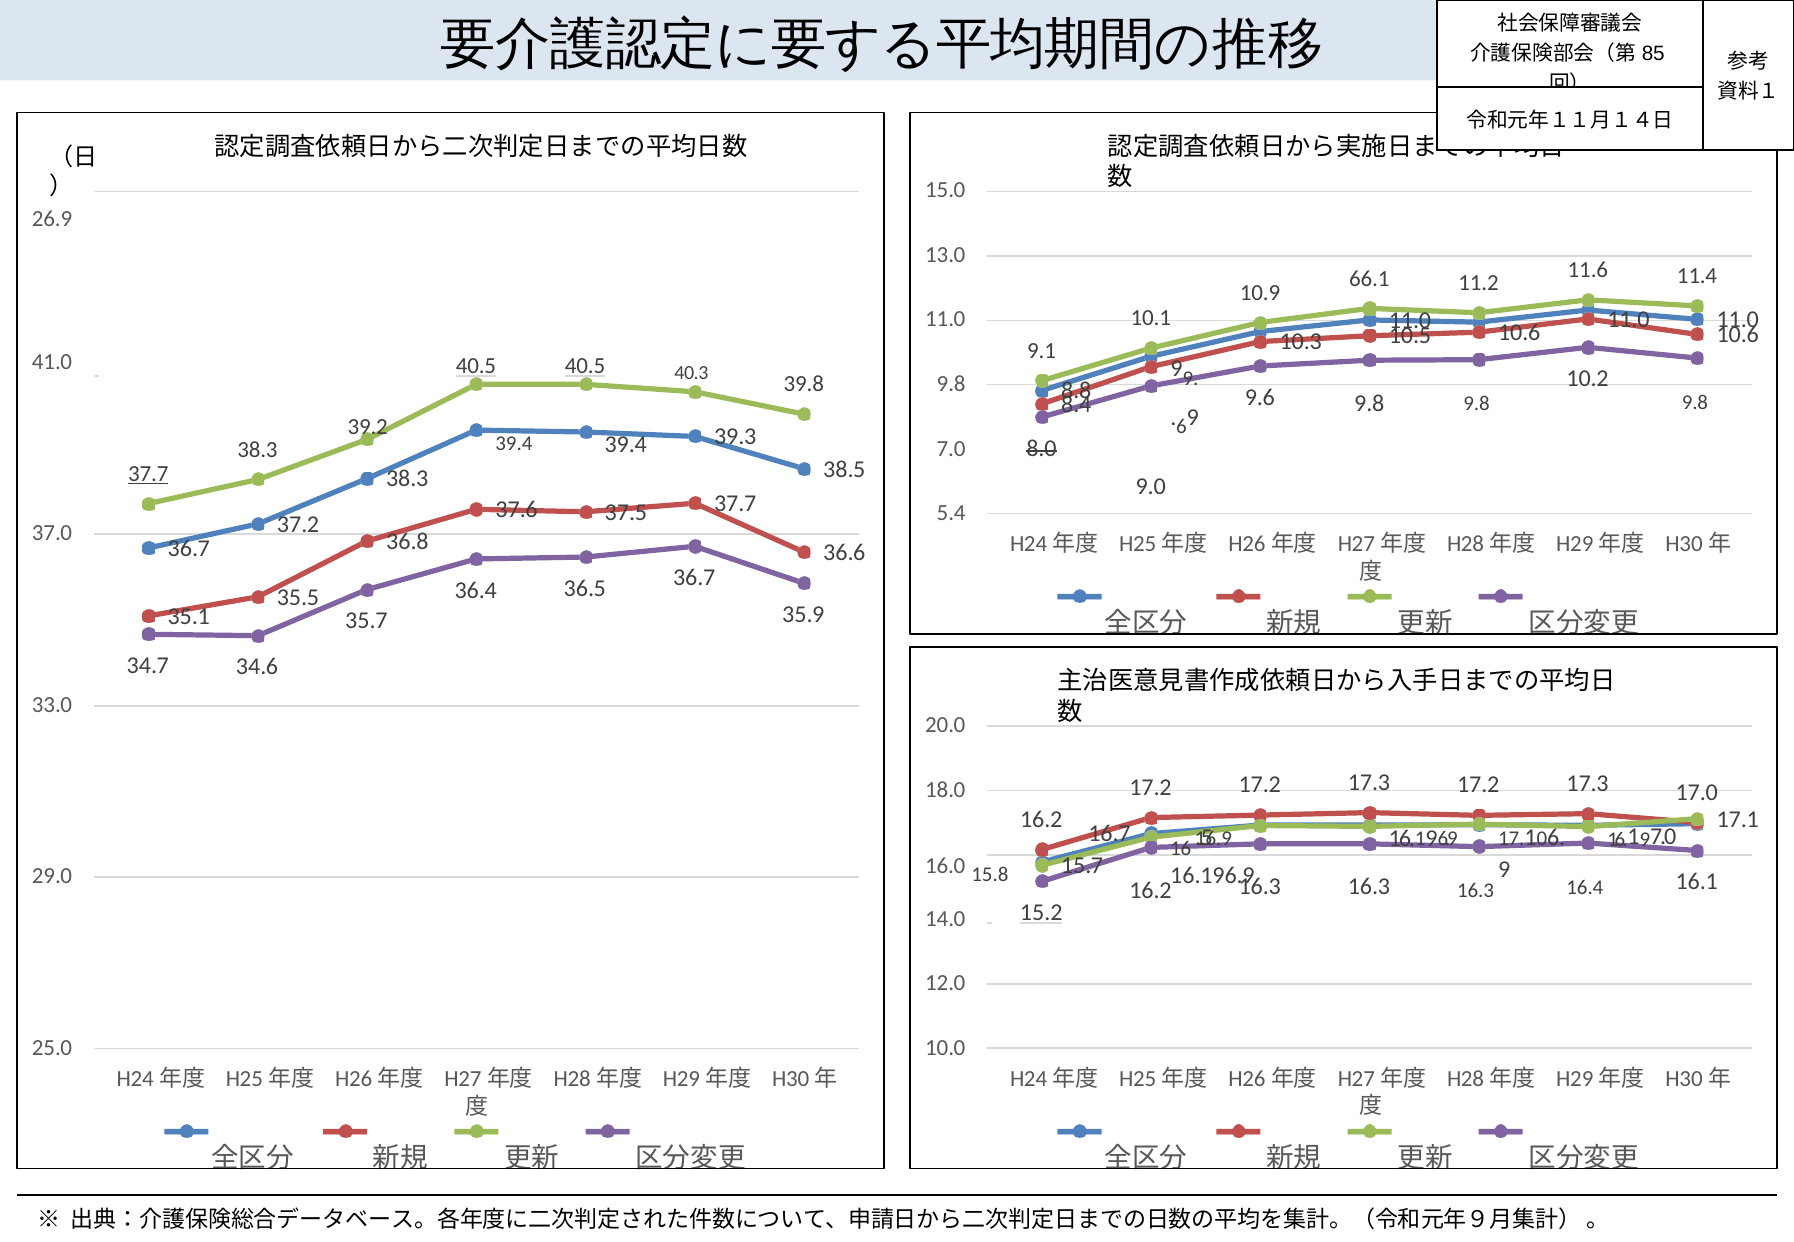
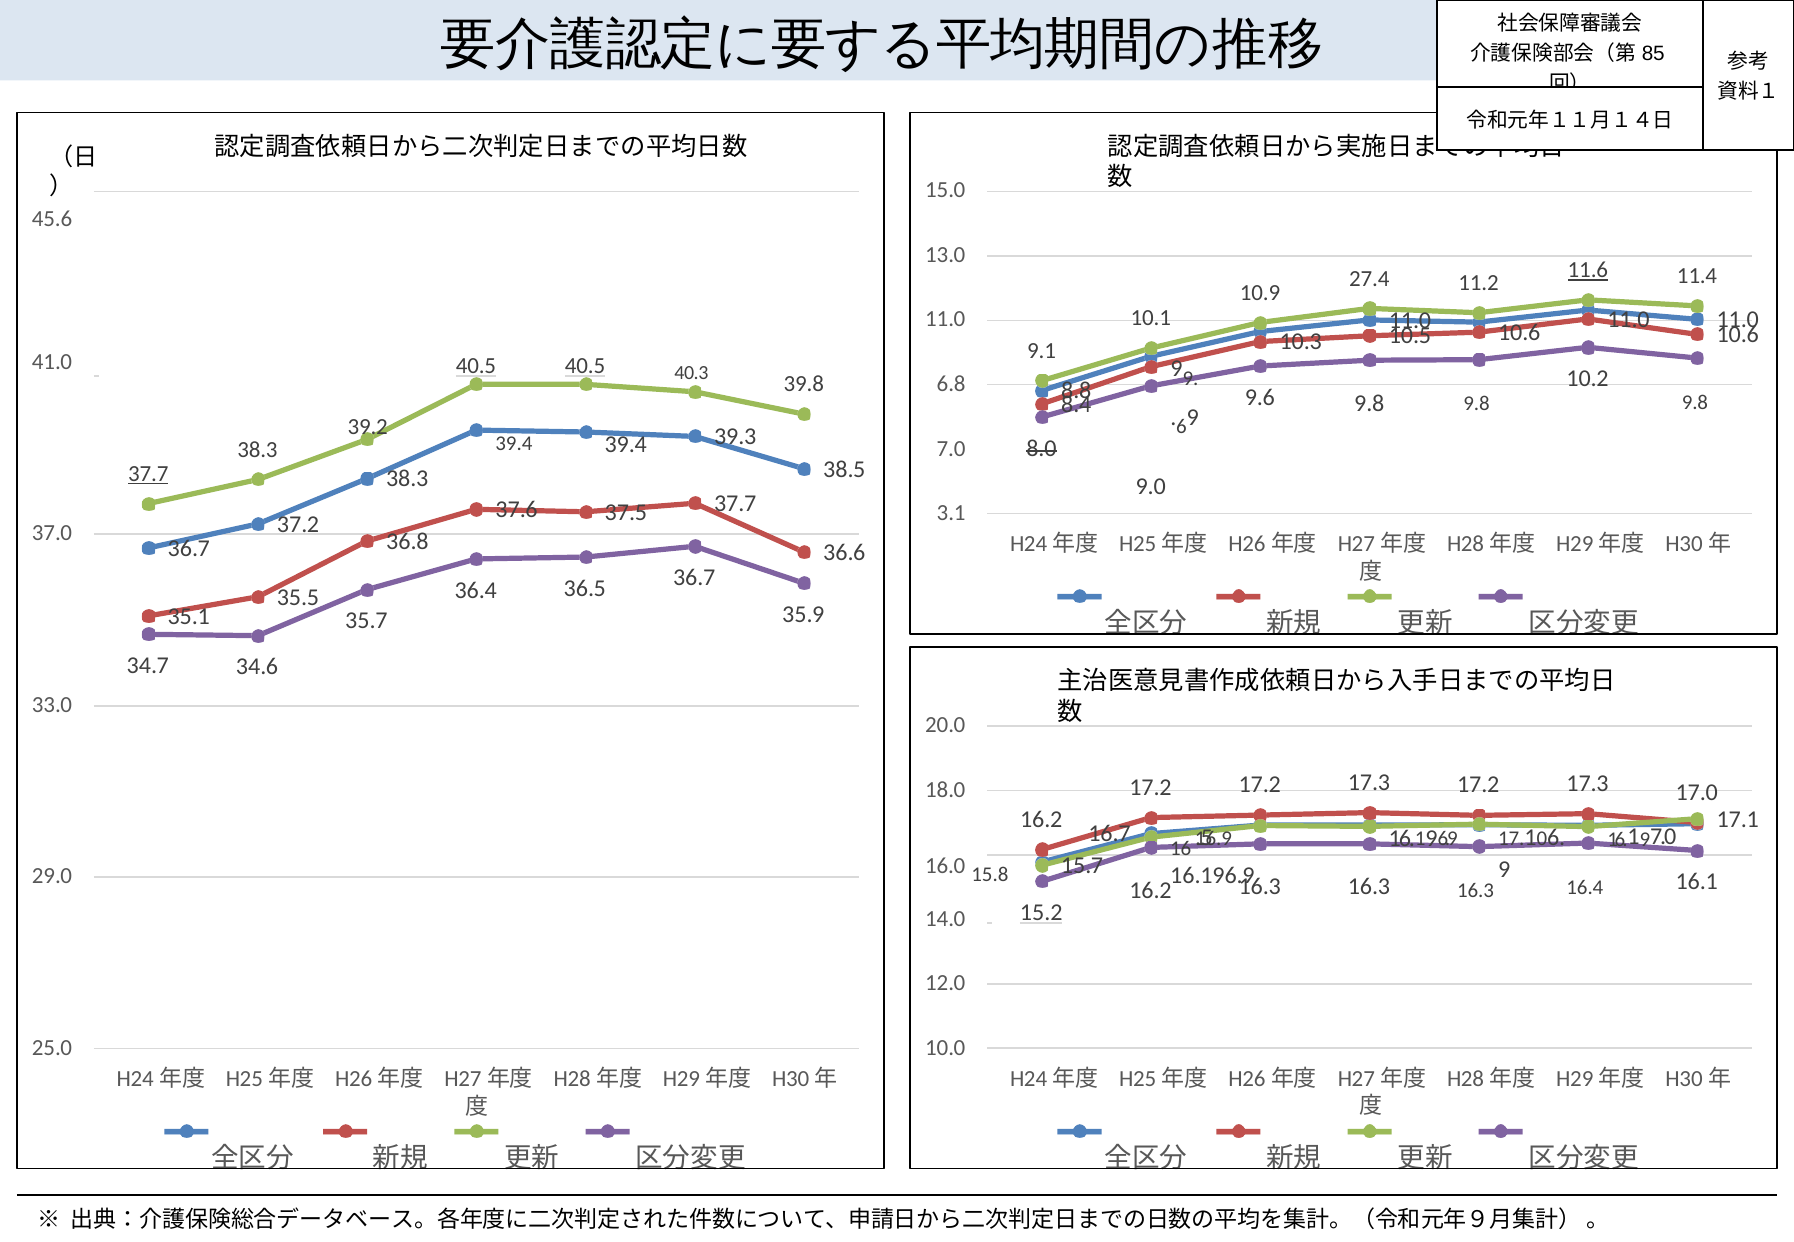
26.9: 26.9 -> 45.6
11.6 underline: none -> present
66.1: 66.1 -> 27.4
9.8 at (951, 384): 9.8 -> 6.8
5.4: 5.4 -> 3.1
